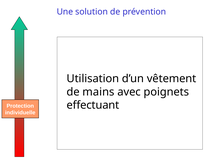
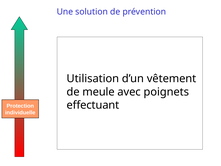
mains: mains -> meule
